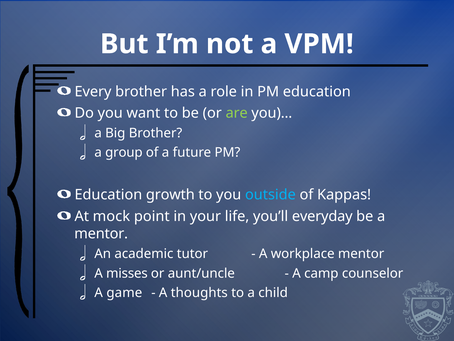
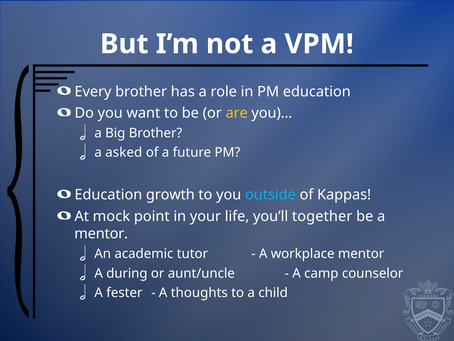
are colour: light green -> yellow
group: group -> asked
everyday: everyday -> together
misses: misses -> during
game: game -> fester
